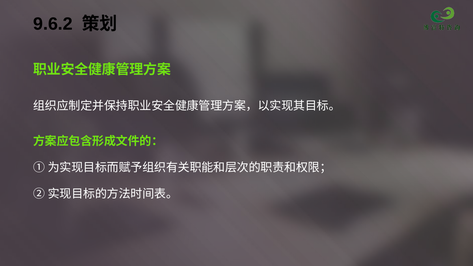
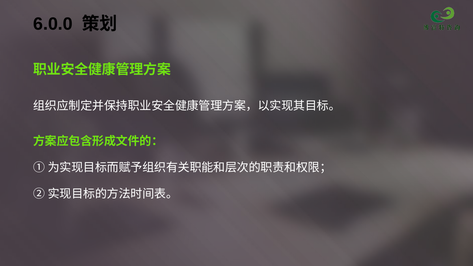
9.6.2: 9.6.2 -> 6.0.0
